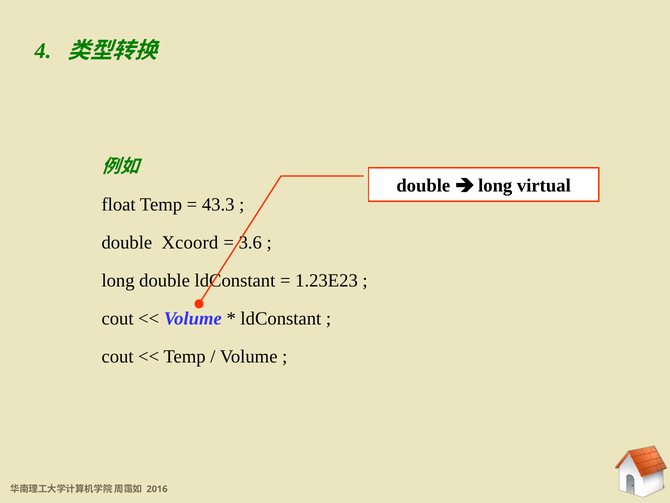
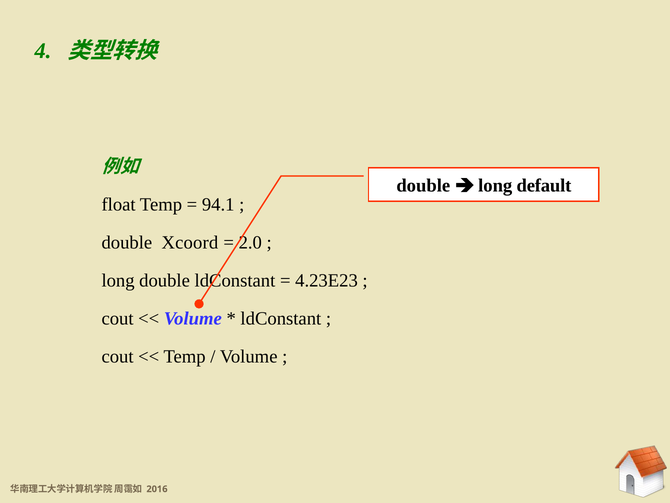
virtual: virtual -> default
43.3: 43.3 -> 94.1
3.6: 3.6 -> 2.0
1.23E23: 1.23E23 -> 4.23E23
